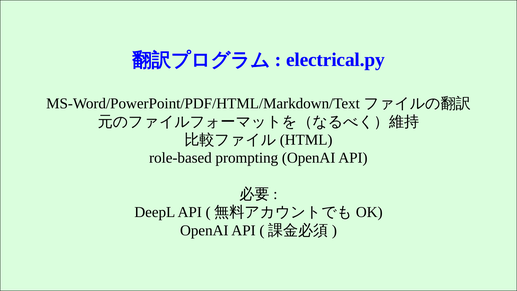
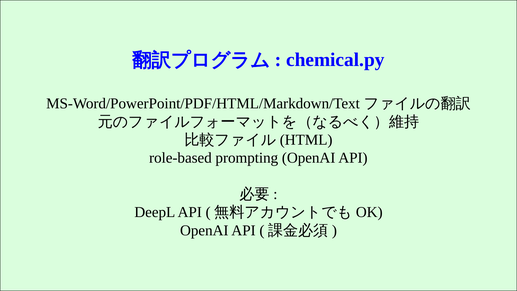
electrical.py: electrical.py -> chemical.py
